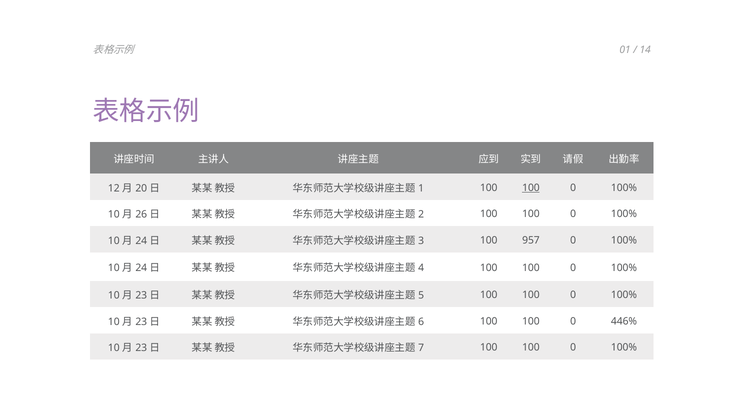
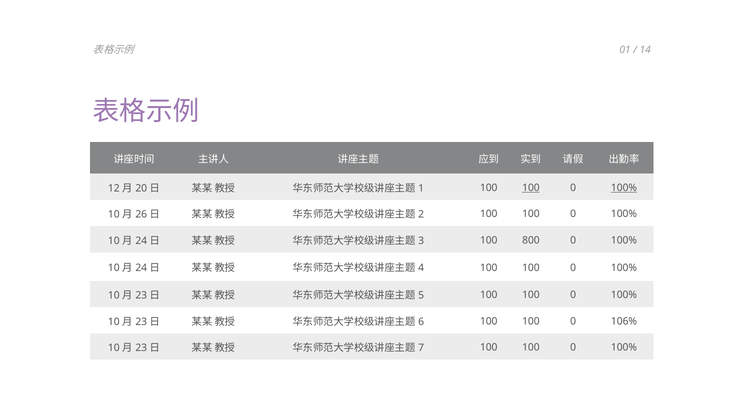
100% at (624, 188) underline: none -> present
957: 957 -> 800
446%: 446% -> 106%
